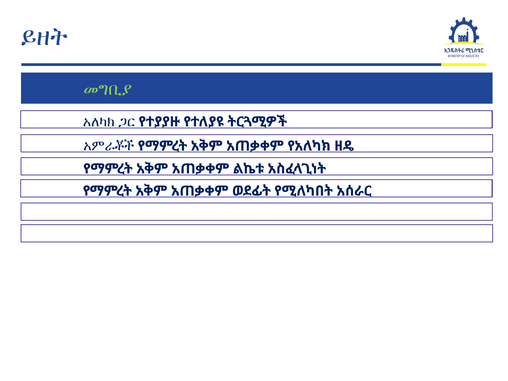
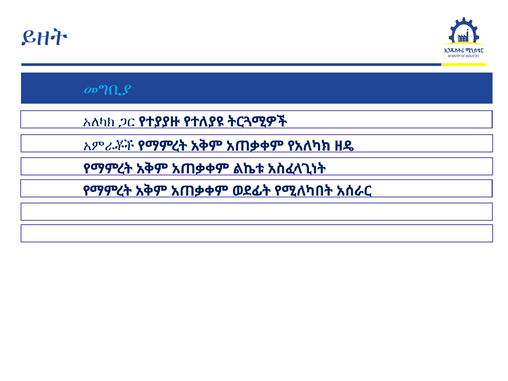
መግቢያ colour: light green -> light blue
